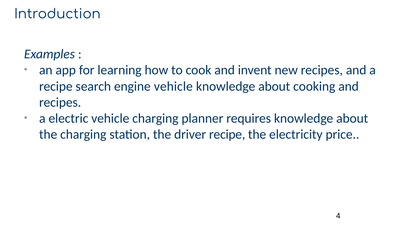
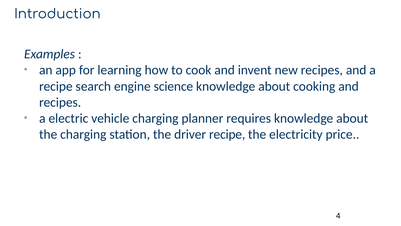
engine vehicle: vehicle -> science
